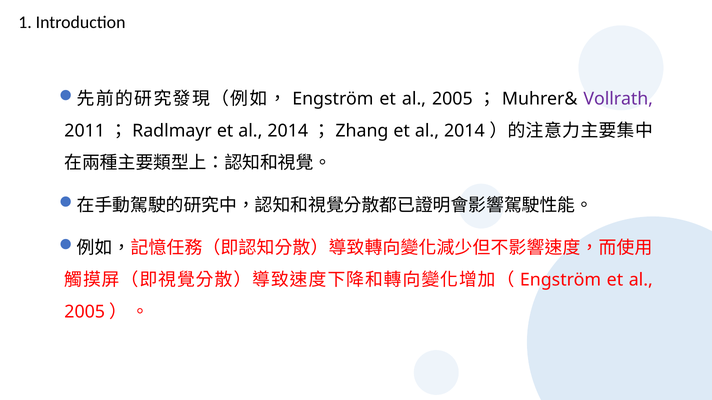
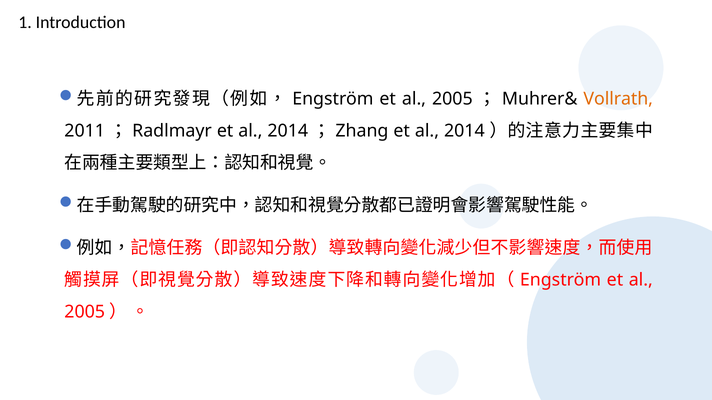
Vollrath colour: purple -> orange
